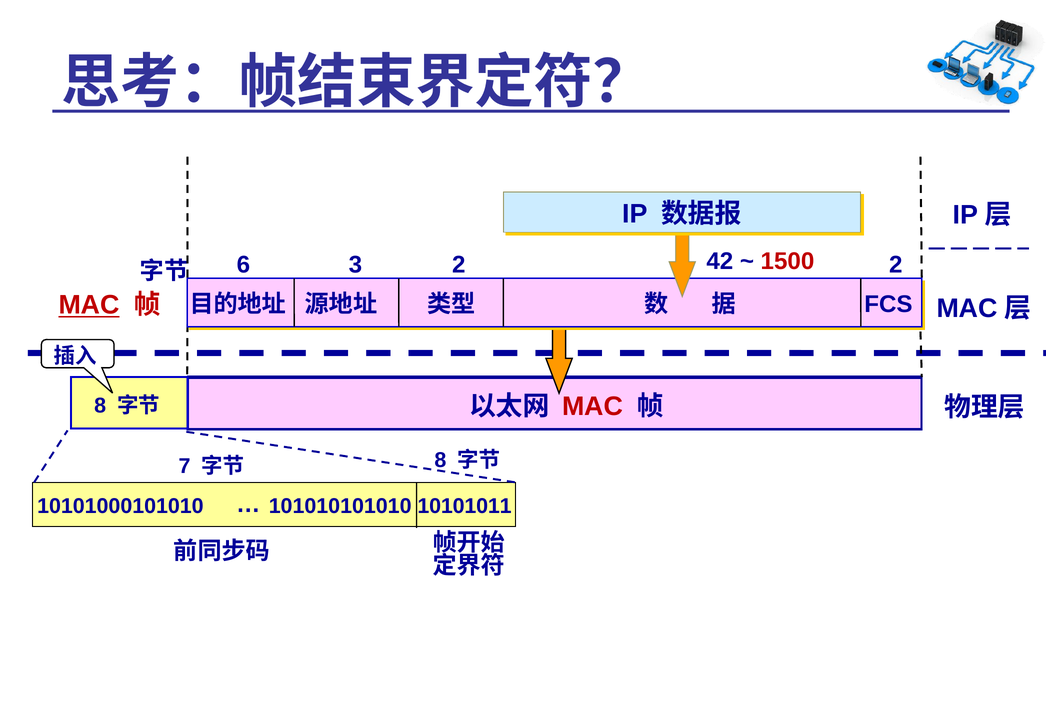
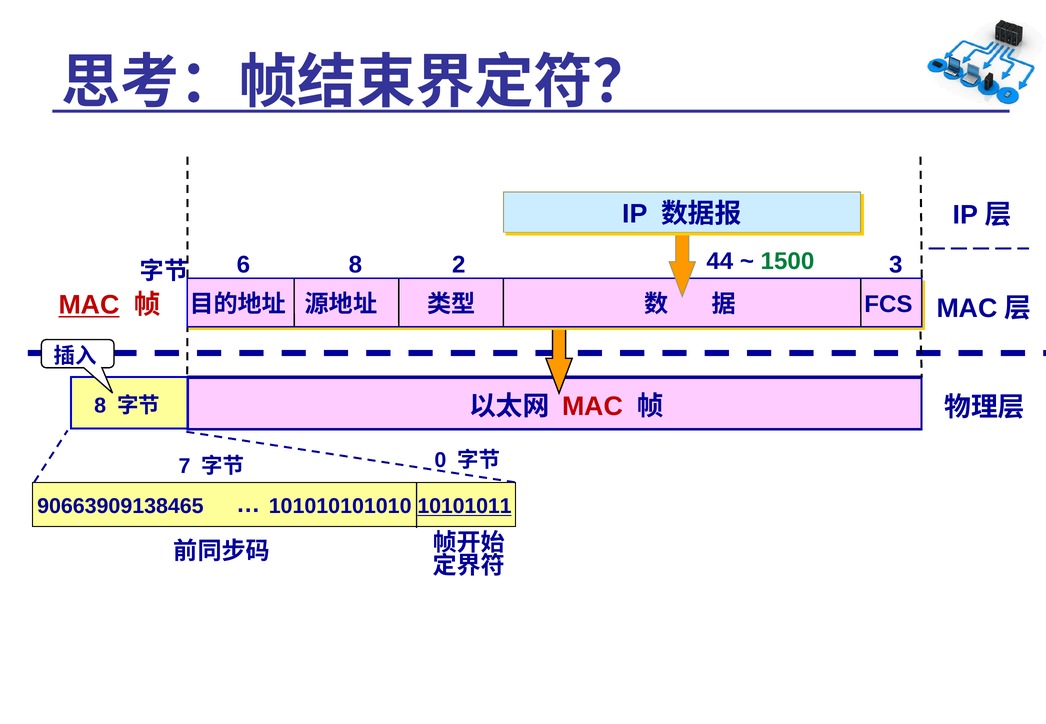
6 3: 3 -> 8
2 2: 2 -> 3
42: 42 -> 44
1500 colour: red -> green
8 at (440, 460): 8 -> 0
10101000101010: 10101000101010 -> 90663909138465
10101011 underline: none -> present
